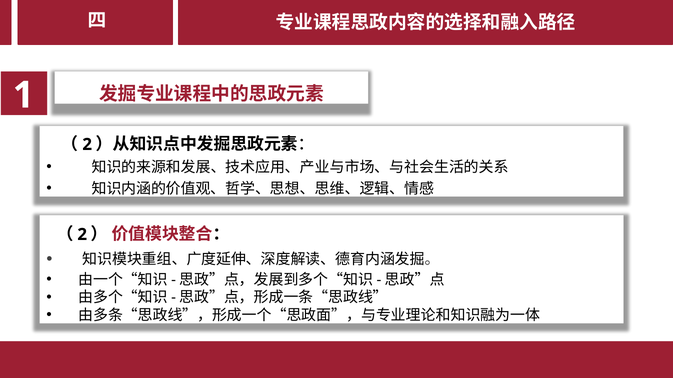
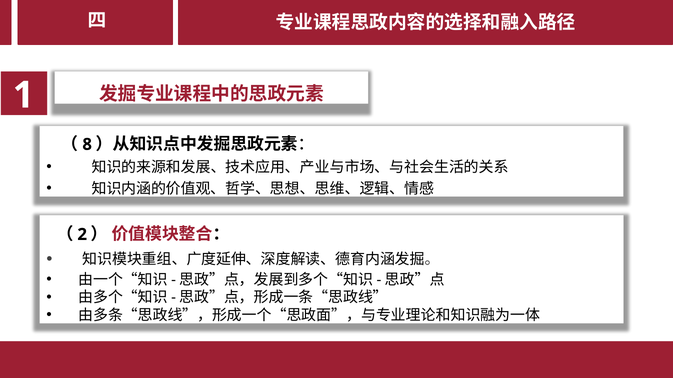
2 at (87, 145): 2 -> 8
